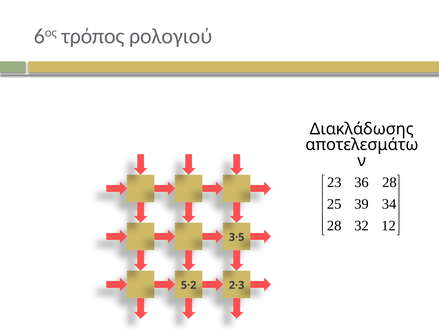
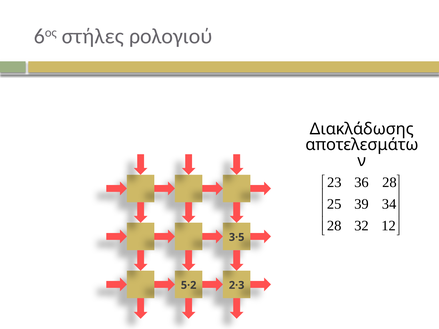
τρόπος: τρόπος -> στήλες
